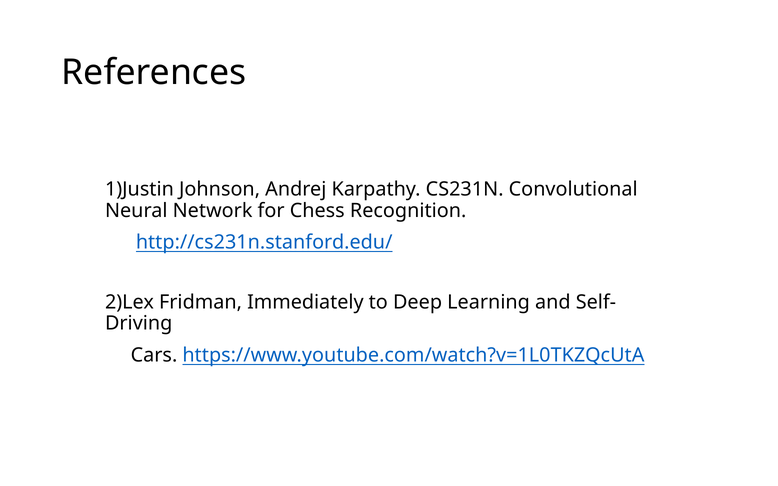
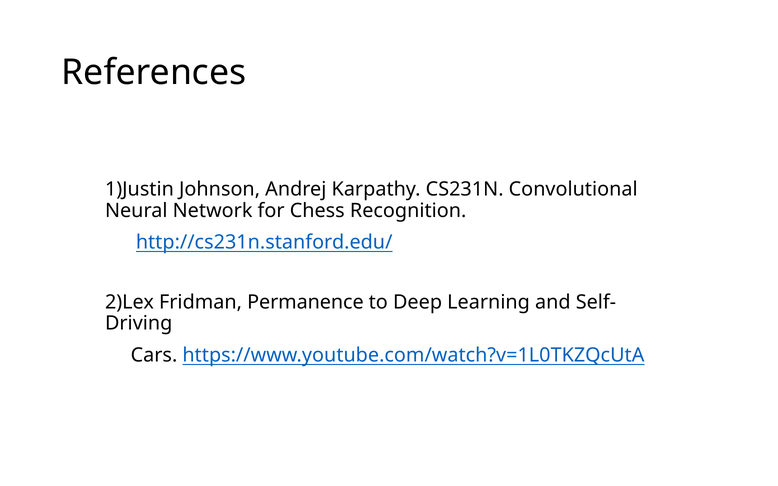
Immediately: Immediately -> Permanence
